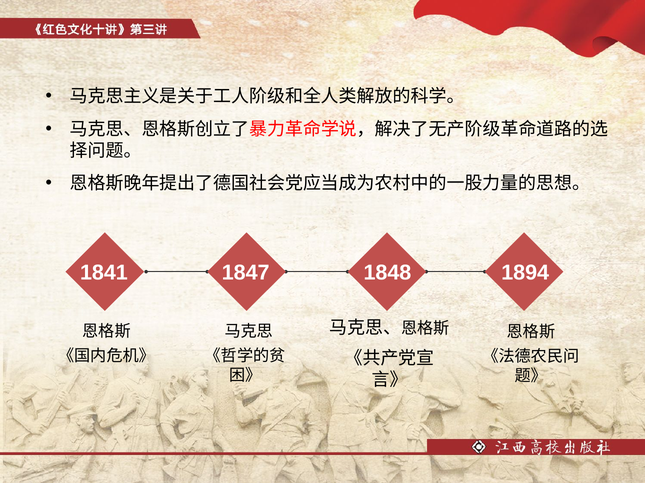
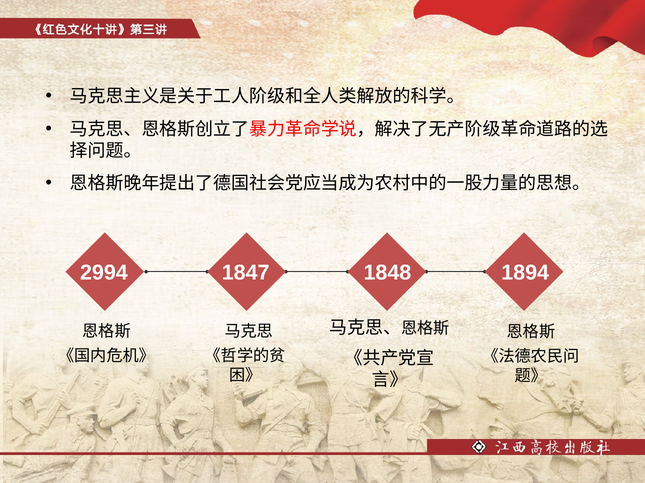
1841: 1841 -> 2994
